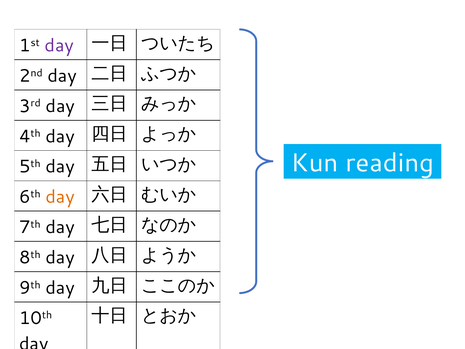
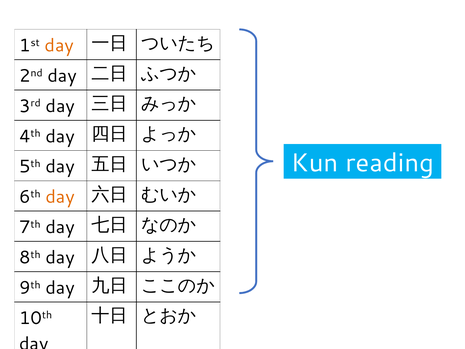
day at (59, 46) colour: purple -> orange
